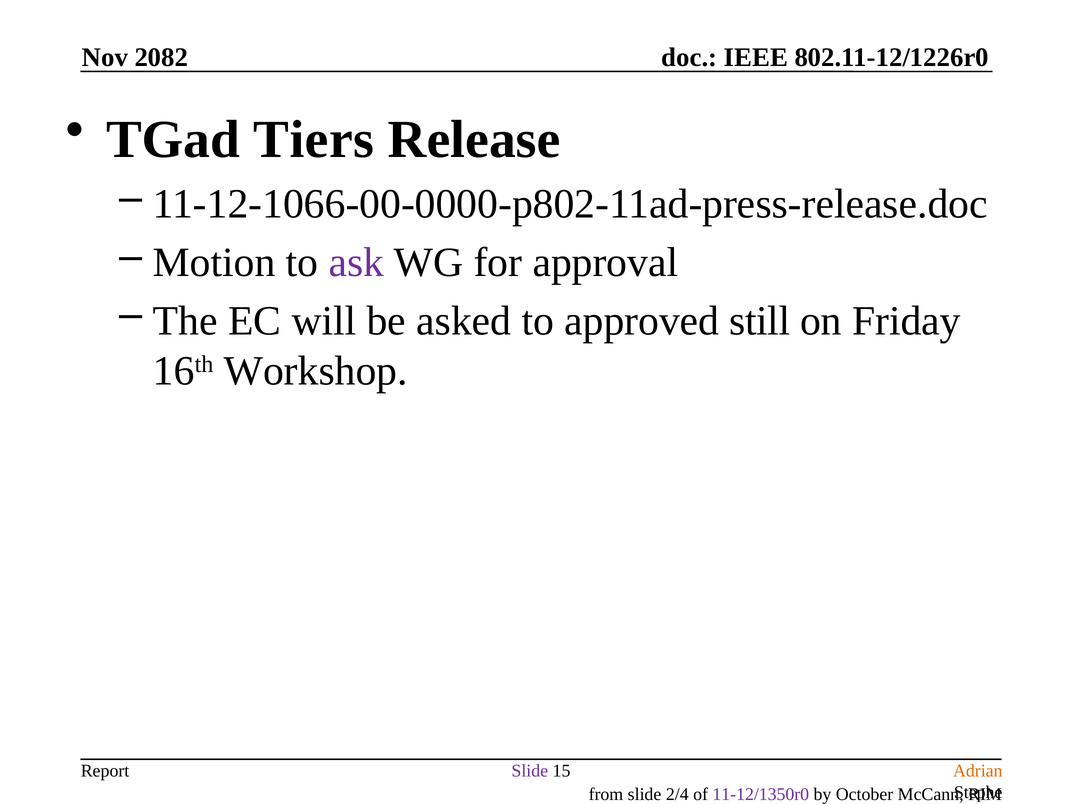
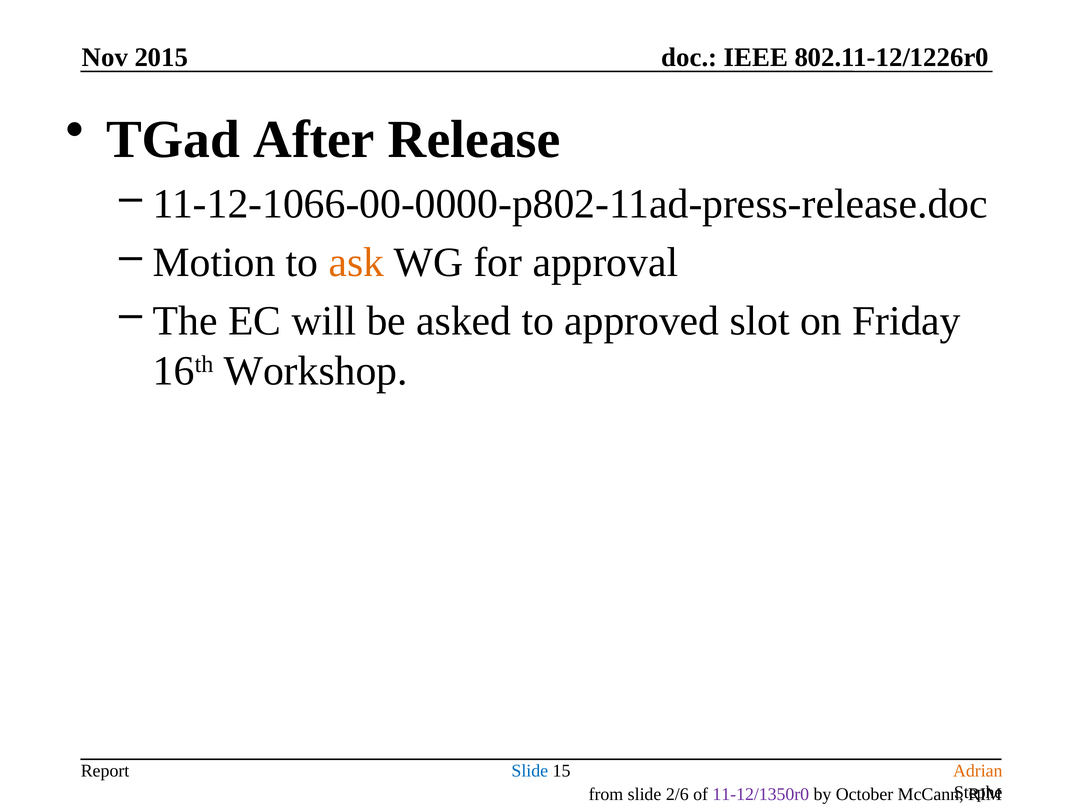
2082: 2082 -> 2015
Tiers: Tiers -> After
ask colour: purple -> orange
still: still -> slot
Slide at (530, 772) colour: purple -> blue
2/4: 2/4 -> 2/6
